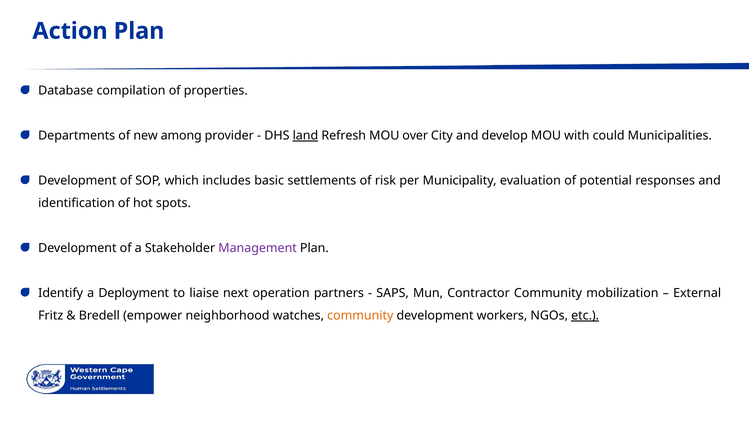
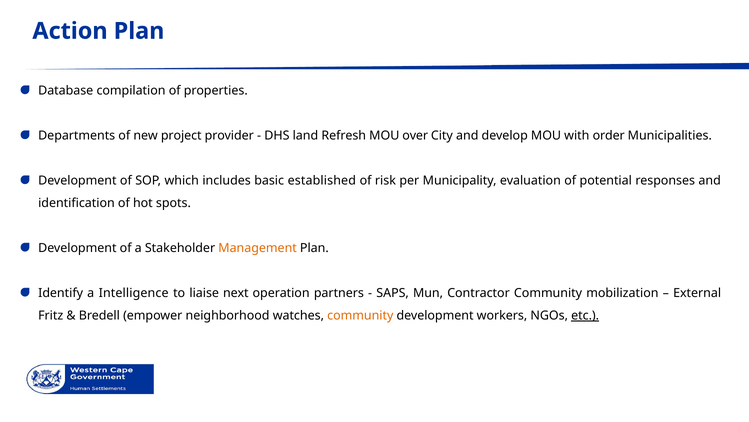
among: among -> project
land underline: present -> none
could: could -> order
settlements: settlements -> established
Management colour: purple -> orange
Deployment: Deployment -> Intelligence
